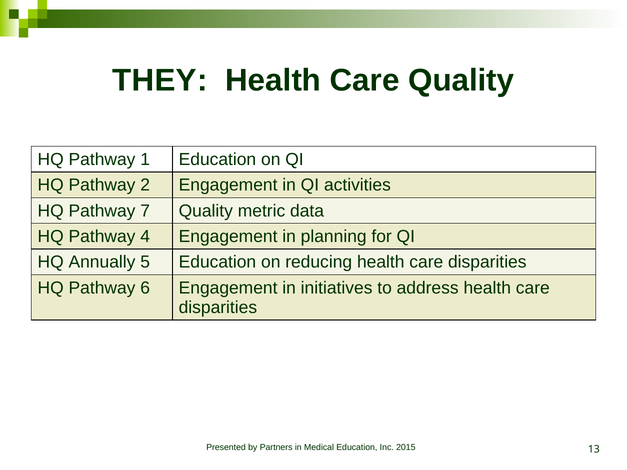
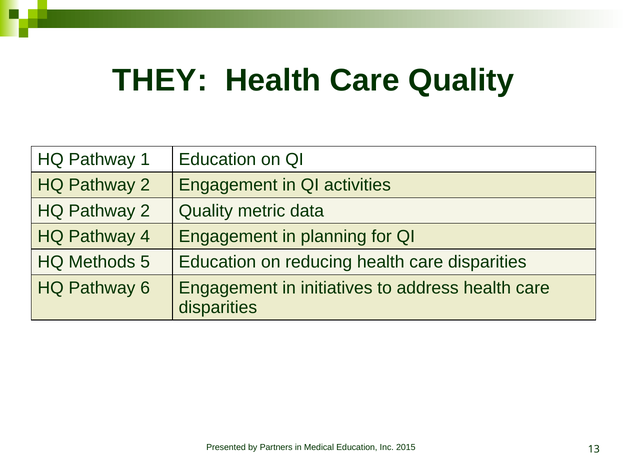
7 at (145, 211): 7 -> 2
Annually: Annually -> Methods
